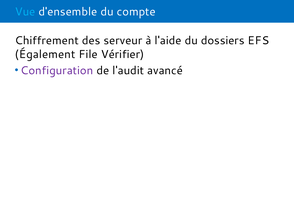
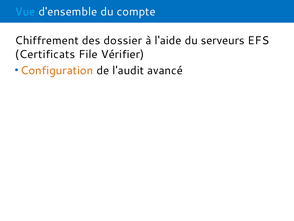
serveur: serveur -> dossier
dossiers: dossiers -> serveurs
Également: Également -> Certificats
Configuration colour: purple -> orange
